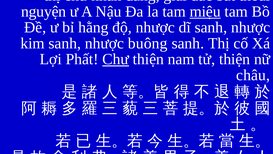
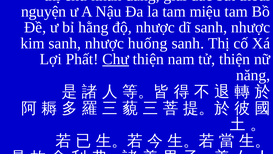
miệu underline: present -> none
buông: buông -> huống
châu: châu -> năng
